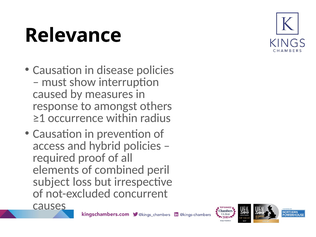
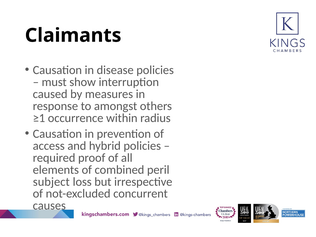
Relevance: Relevance -> Claimants
